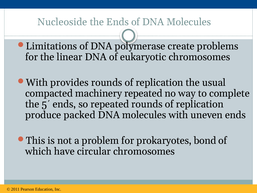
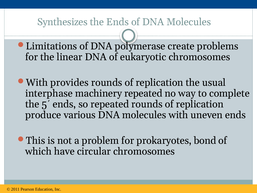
Nucleoside: Nucleoside -> Synthesizes
compacted: compacted -> interphase
packed: packed -> various
